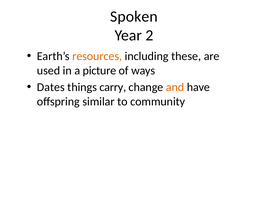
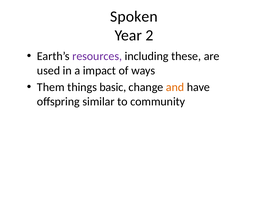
resources colour: orange -> purple
picture: picture -> impact
Dates: Dates -> Them
carry: carry -> basic
